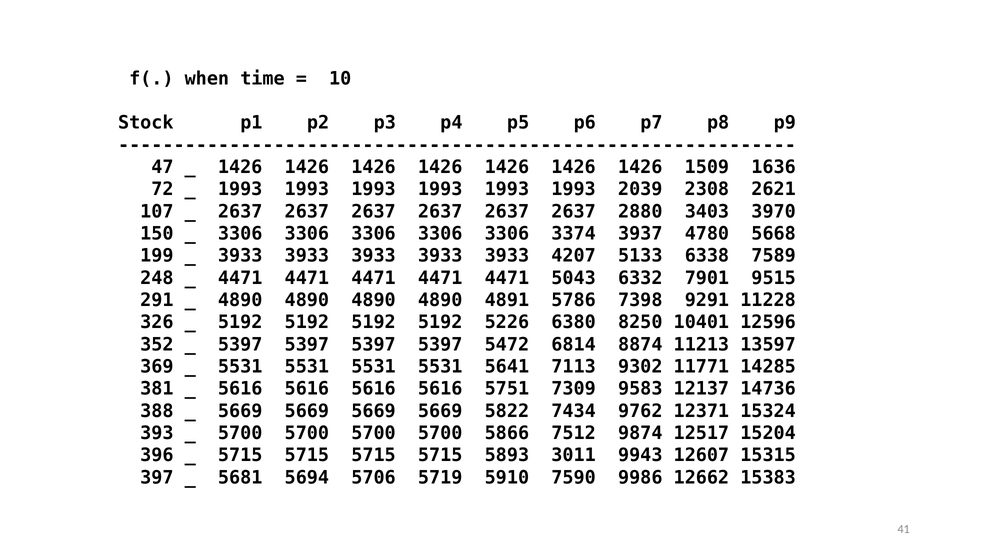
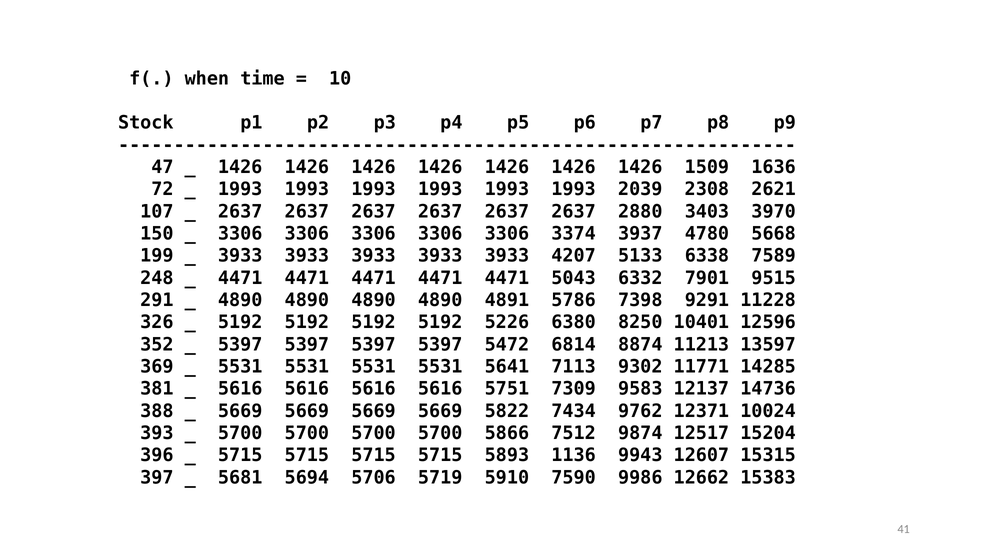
15324: 15324 -> 10024
3011: 3011 -> 1136
